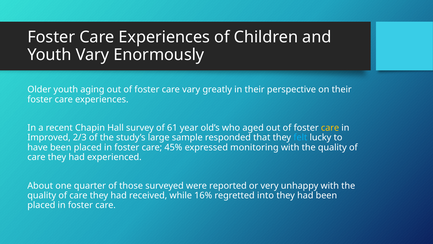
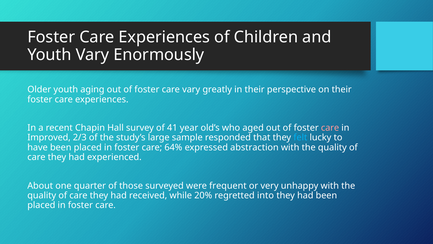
61: 61 -> 41
care at (330, 128) colour: yellow -> pink
45%: 45% -> 64%
monitoring: monitoring -> abstraction
reported: reported -> frequent
16%: 16% -> 20%
